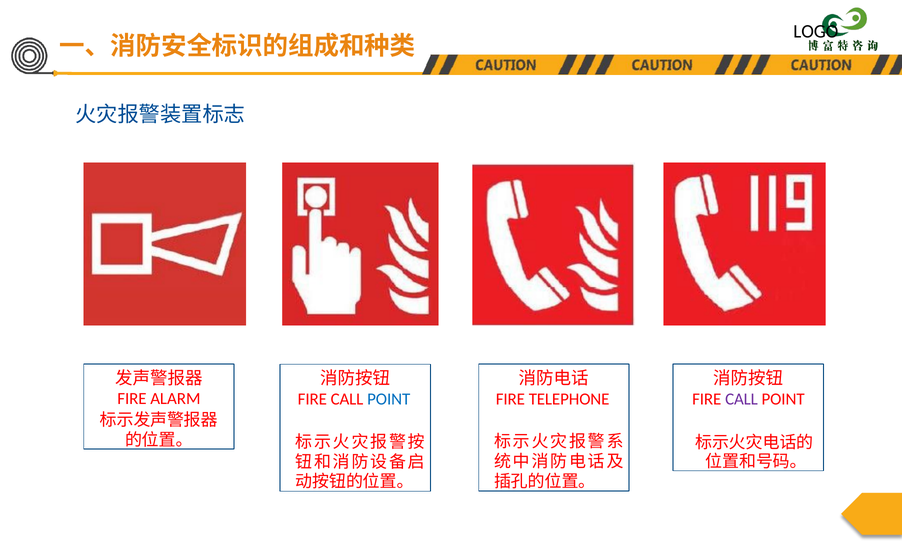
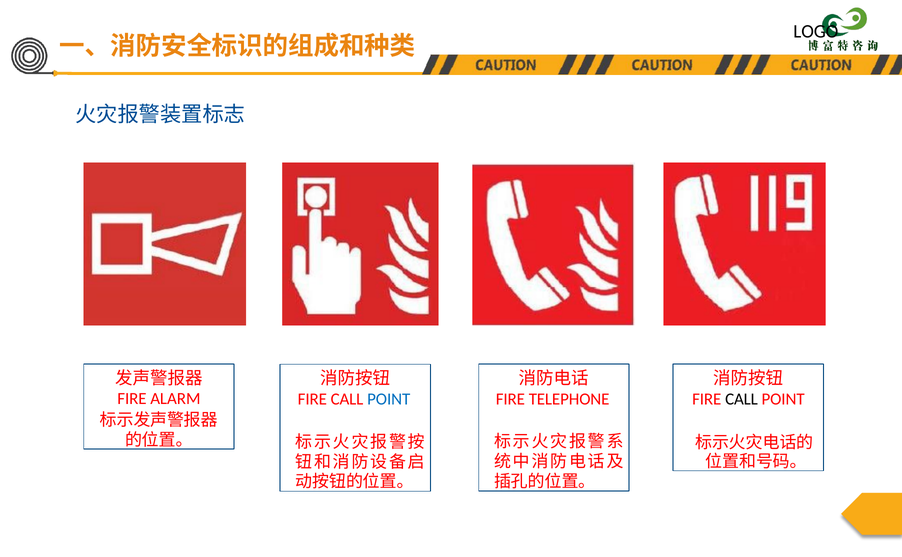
CALL at (741, 399) colour: purple -> black
